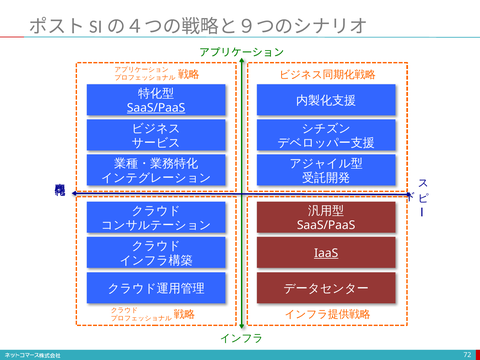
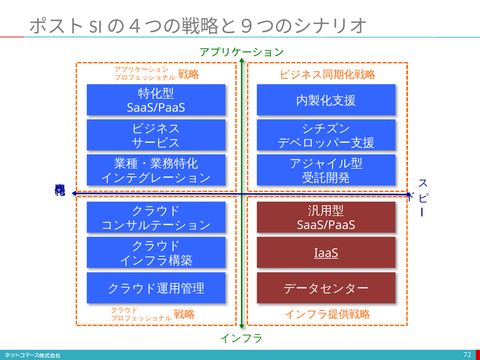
SaaS/PaaS at (156, 108) underline: present -> none
